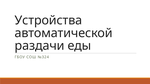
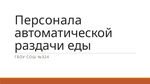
Устройства: Устройства -> Персонала
